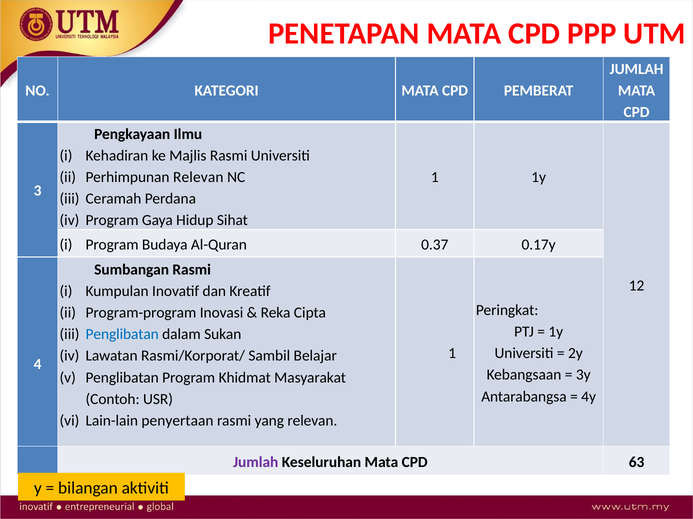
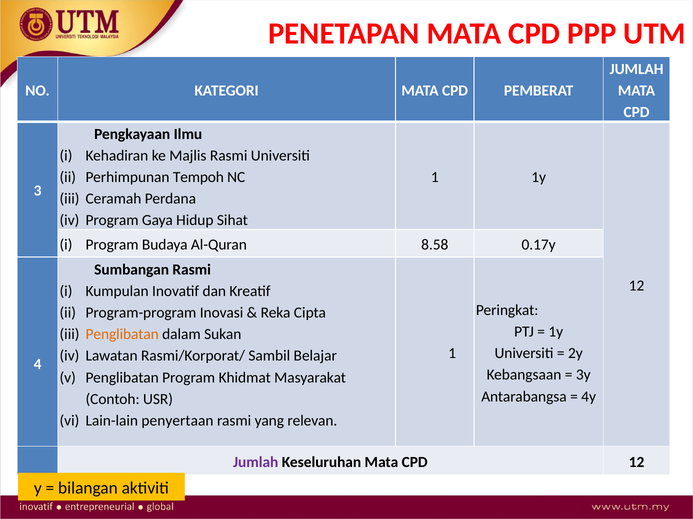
Perhimpunan Relevan: Relevan -> Tempoh
0.37: 0.37 -> 8.58
Penglibatan at (122, 335) colour: blue -> orange
CPD 63: 63 -> 12
